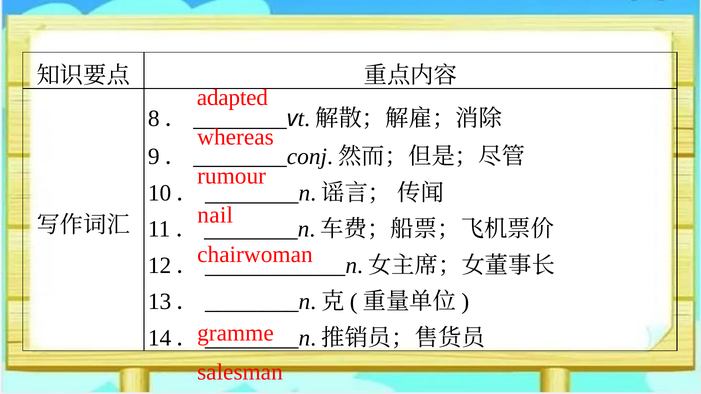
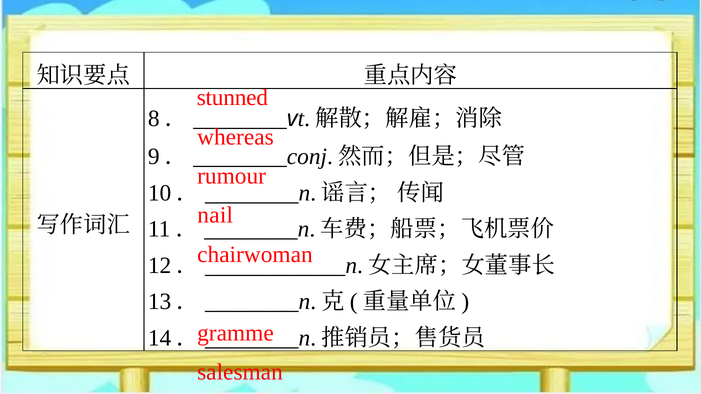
adapted: adapted -> stunned
